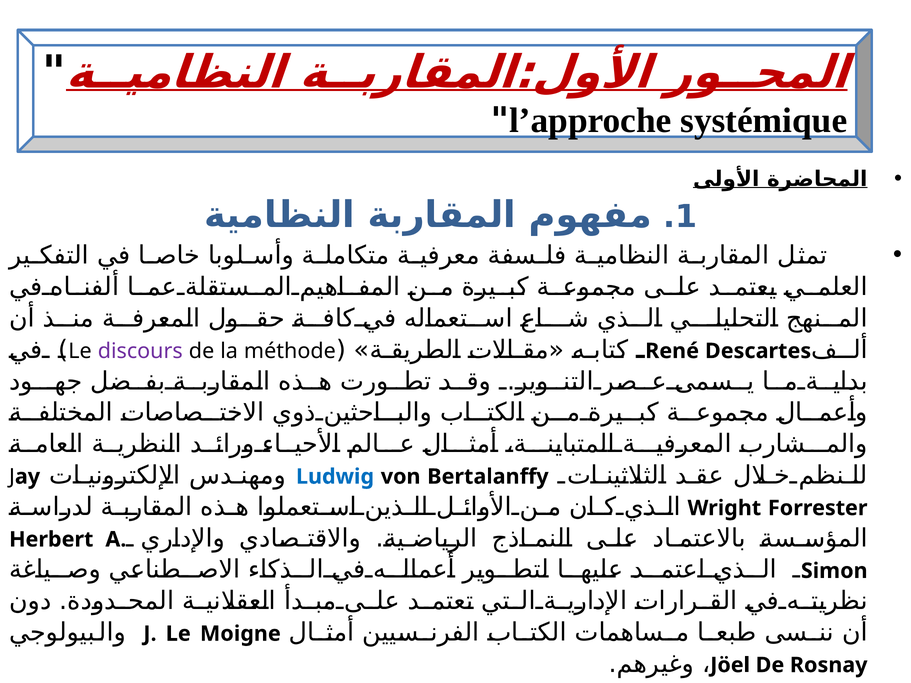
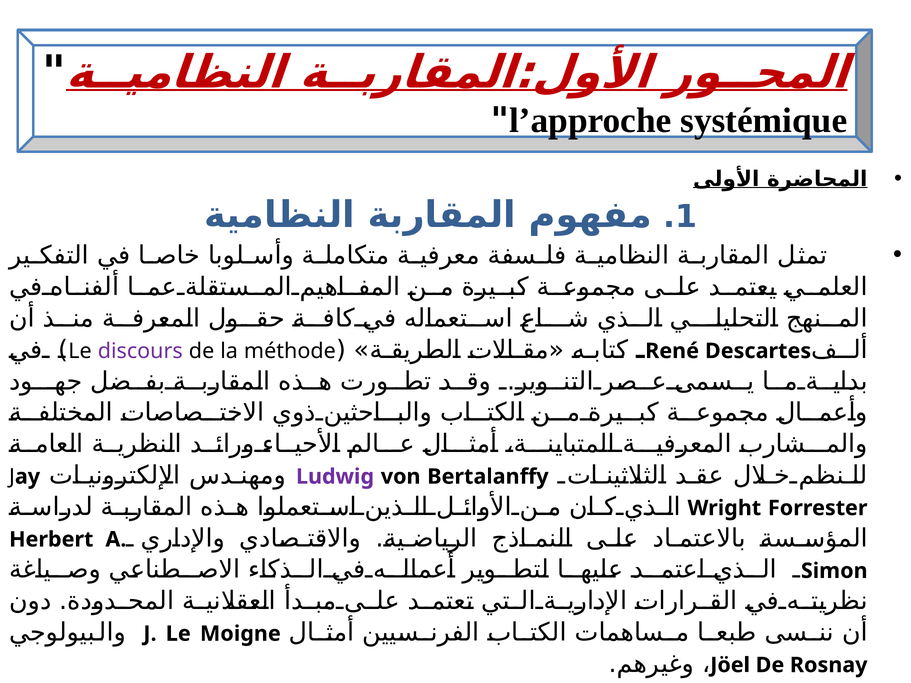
Ludwig colour: blue -> purple
